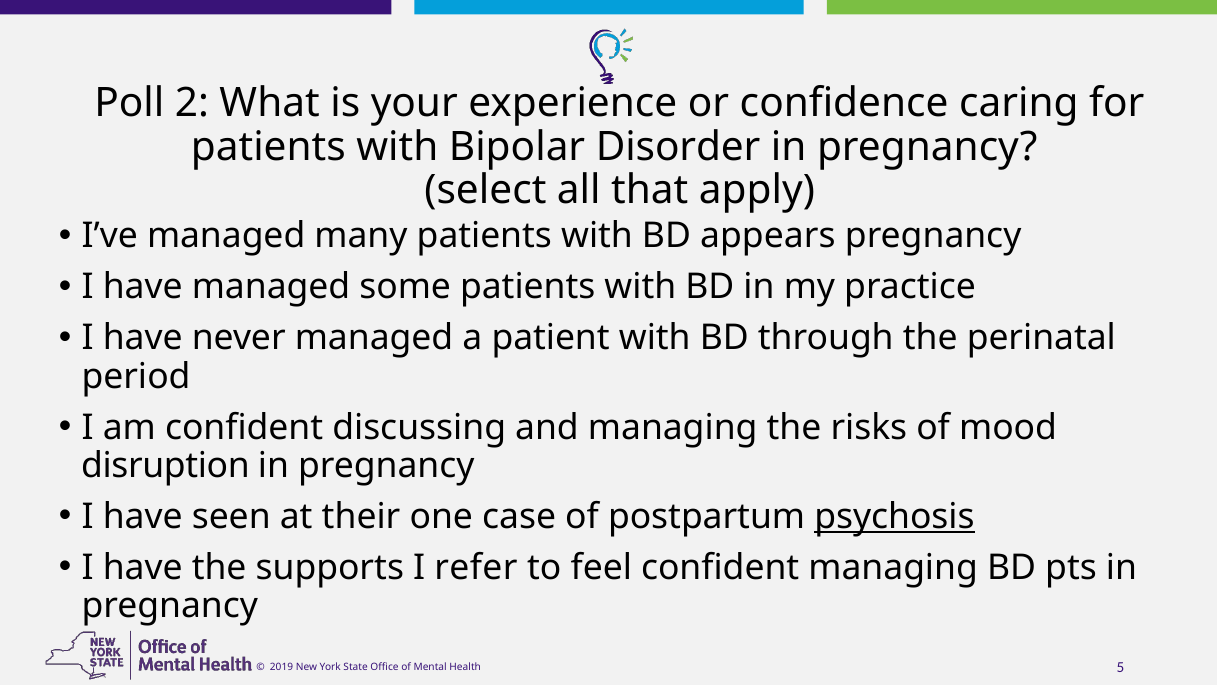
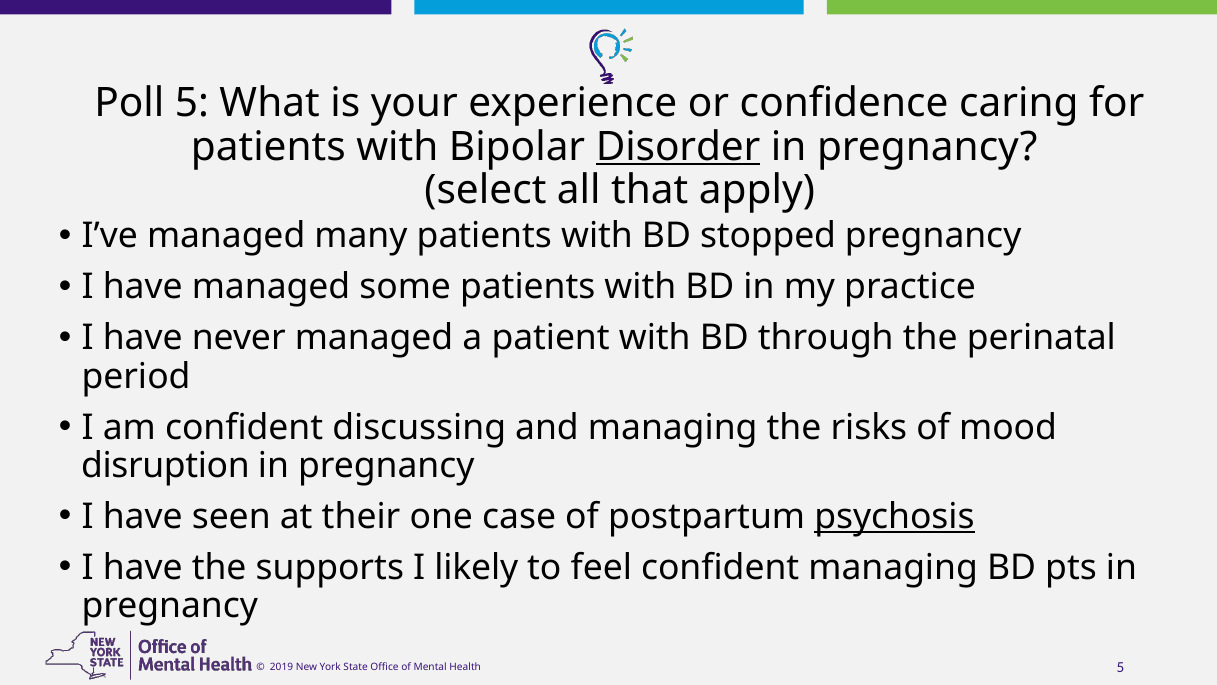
Poll 2: 2 -> 5
Disorder underline: none -> present
appears: appears -> stopped
refer: refer -> likely
